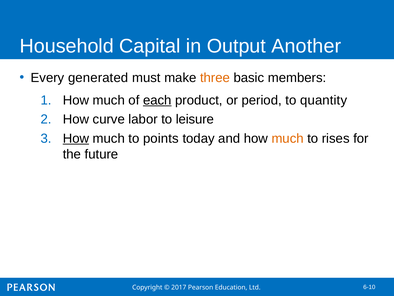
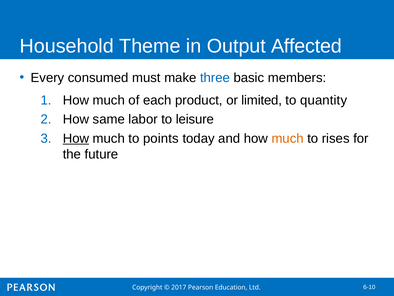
Capital: Capital -> Theme
Another: Another -> Affected
generated: generated -> consumed
three colour: orange -> blue
each underline: present -> none
period: period -> limited
curve: curve -> same
